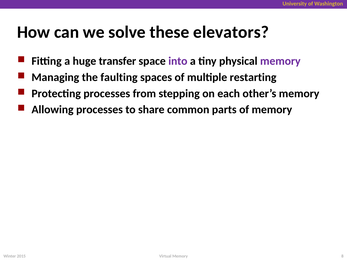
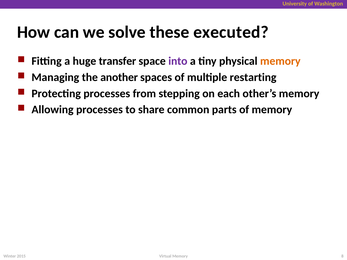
elevators: elevators -> executed
memory at (280, 61) colour: purple -> orange
faulting: faulting -> another
